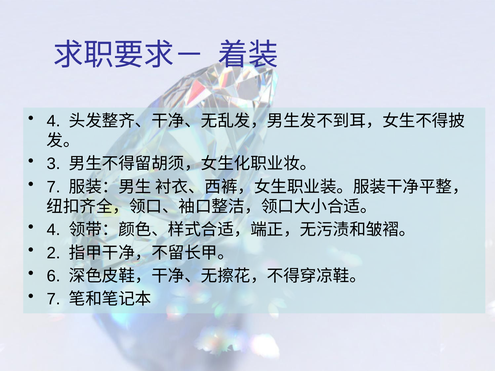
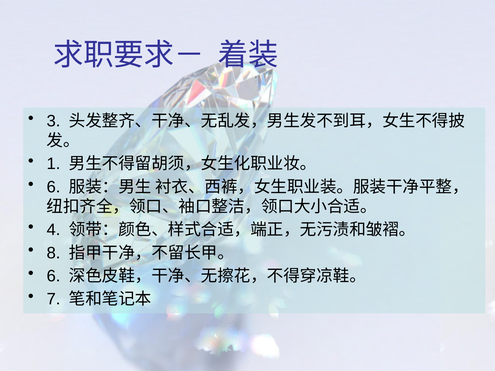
4 at (54, 121): 4 -> 3
3: 3 -> 1
7 at (54, 187): 7 -> 6
2: 2 -> 8
